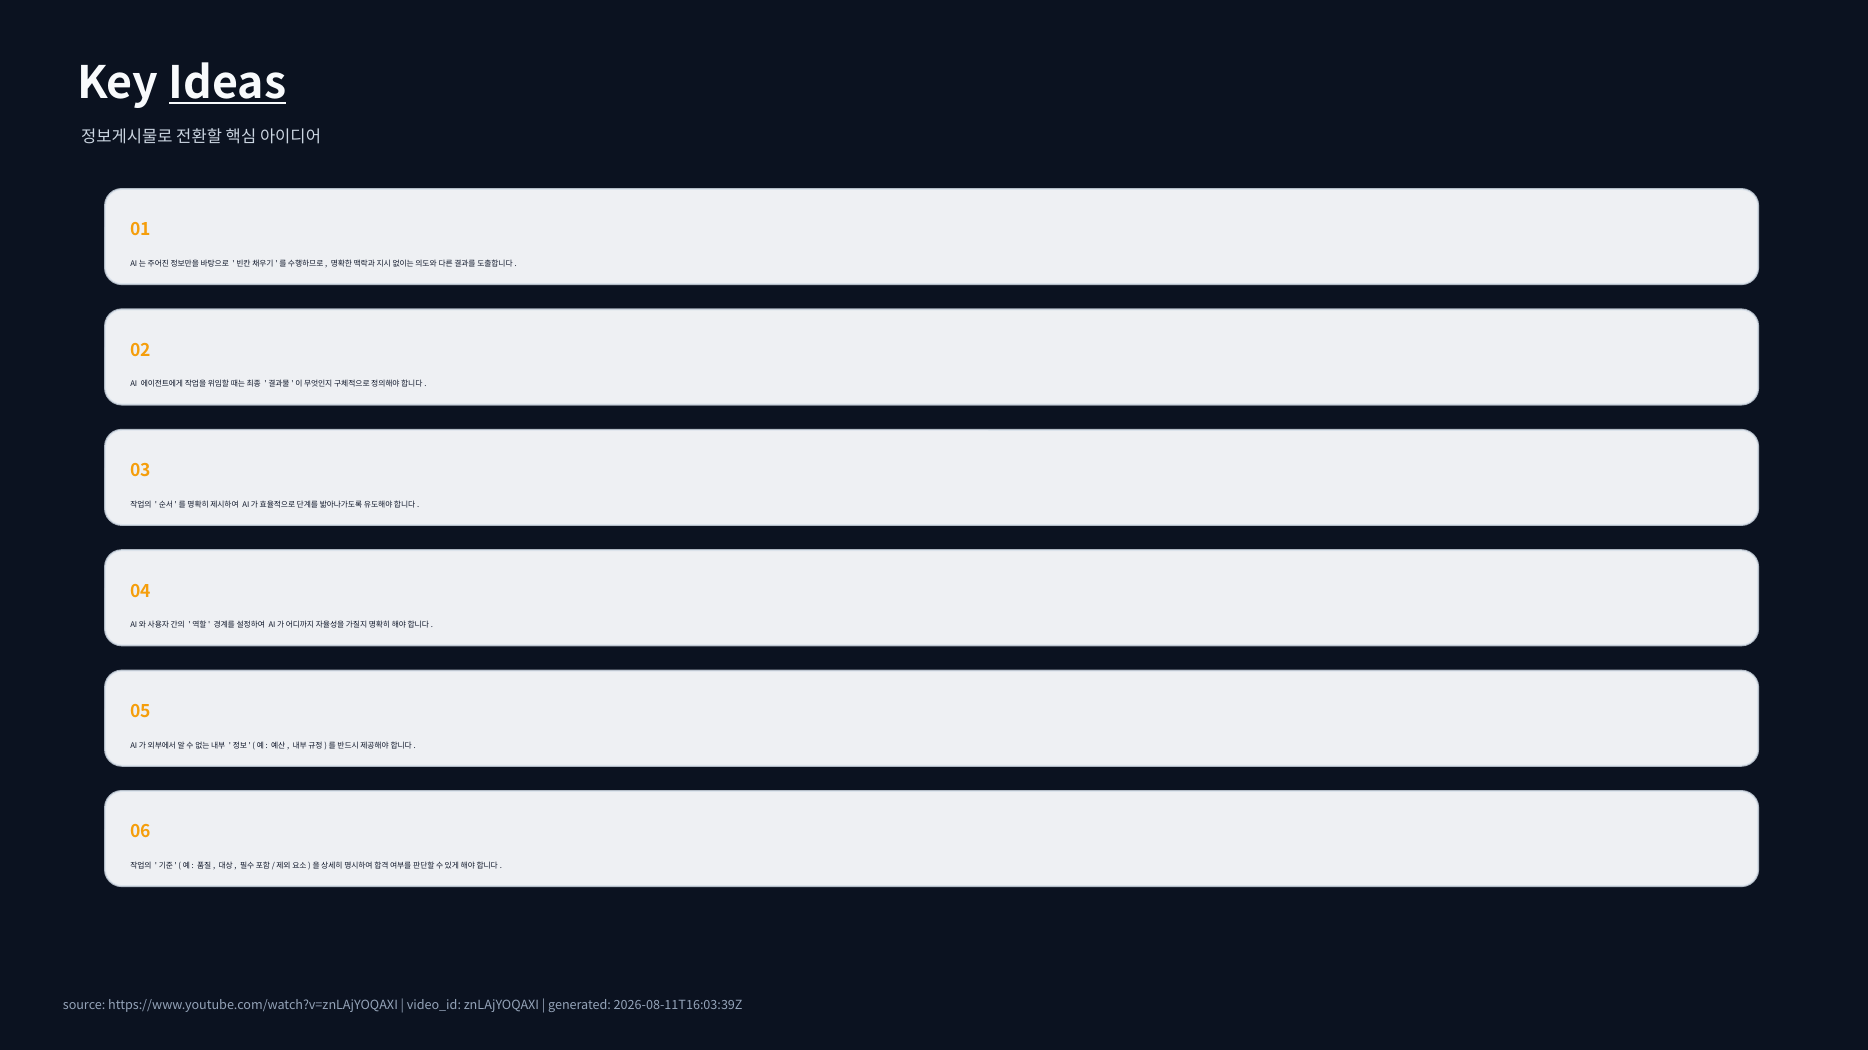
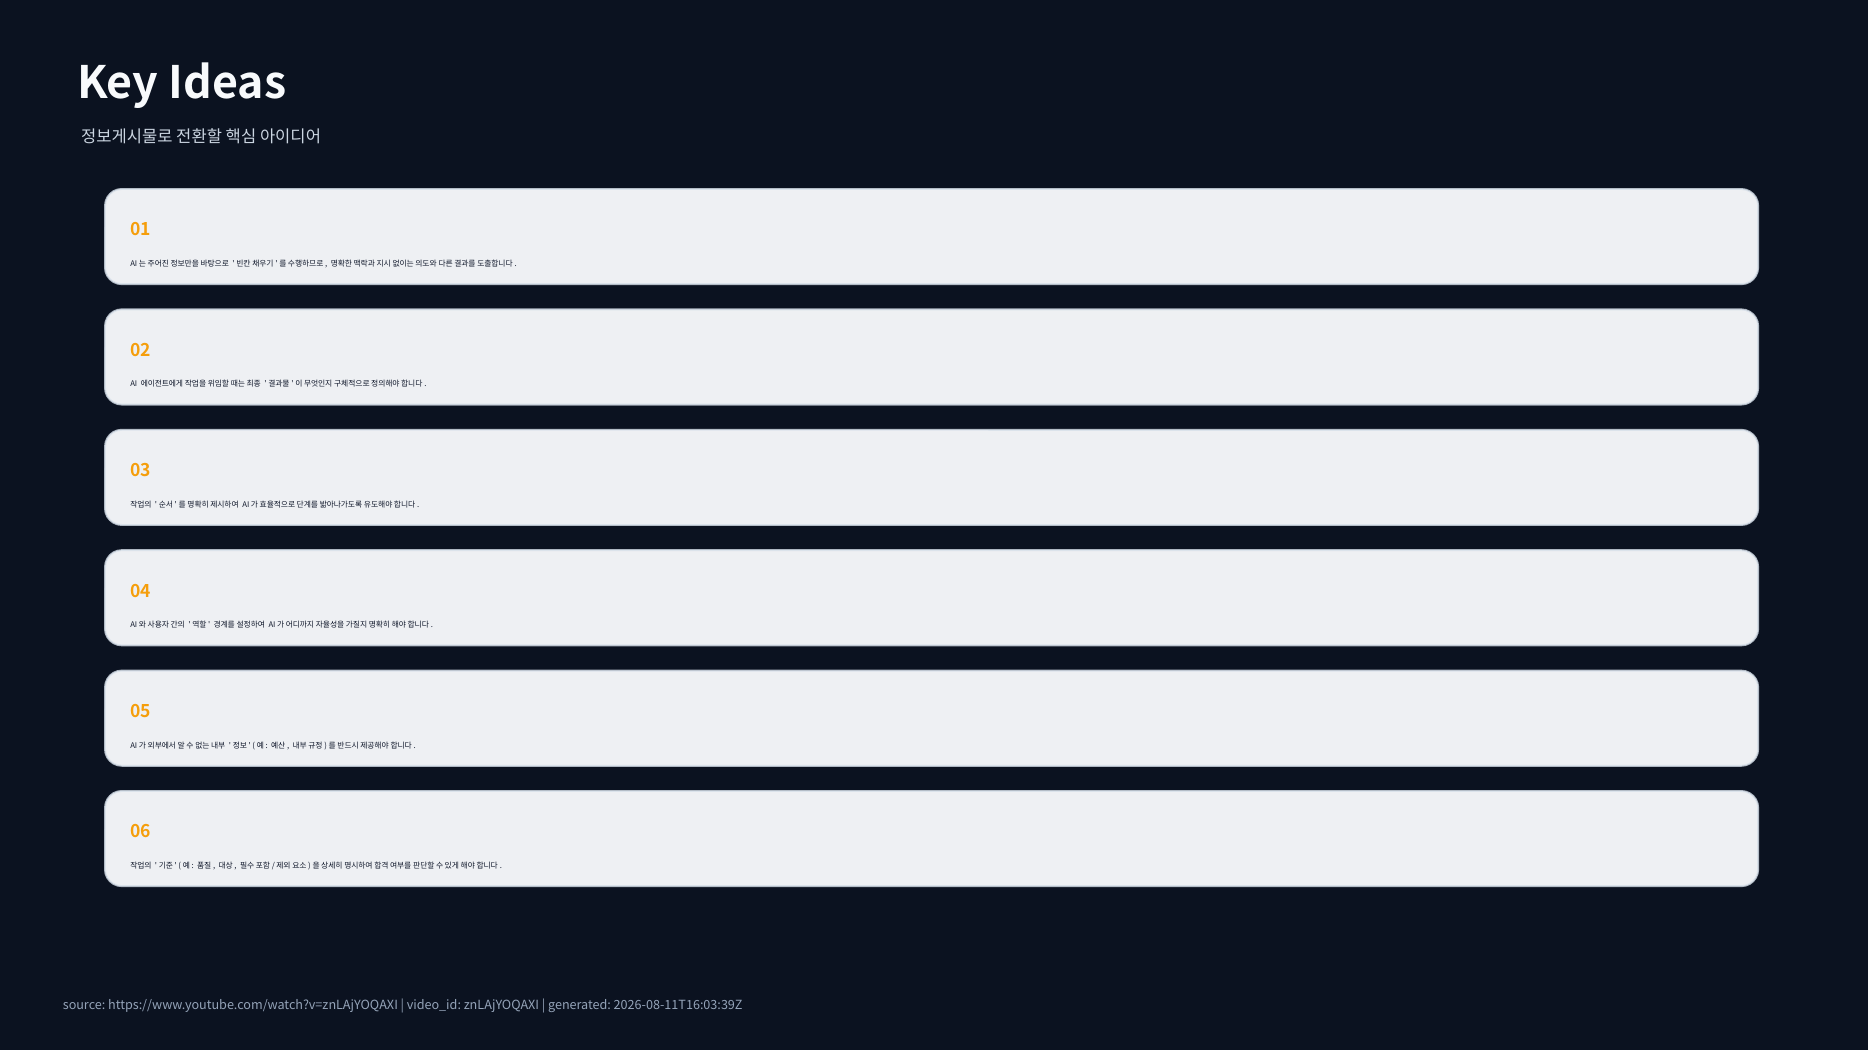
Ideas underline: present -> none
